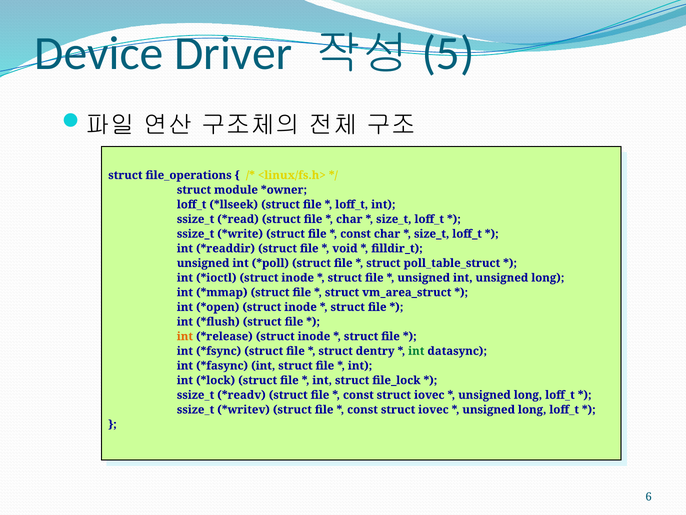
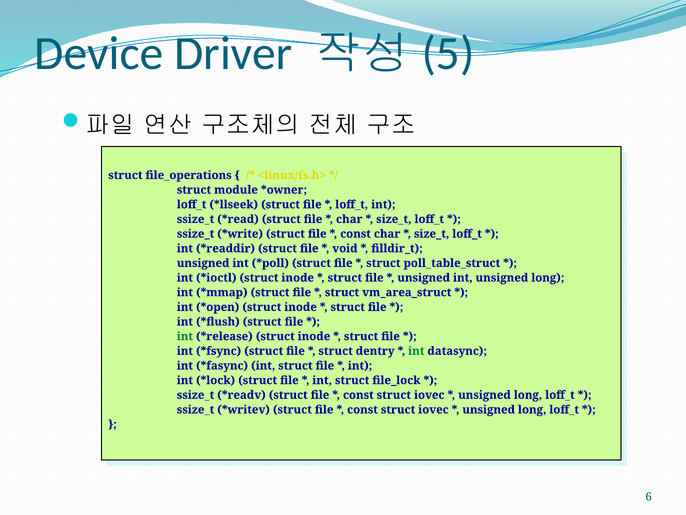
int at (185, 336) colour: orange -> green
